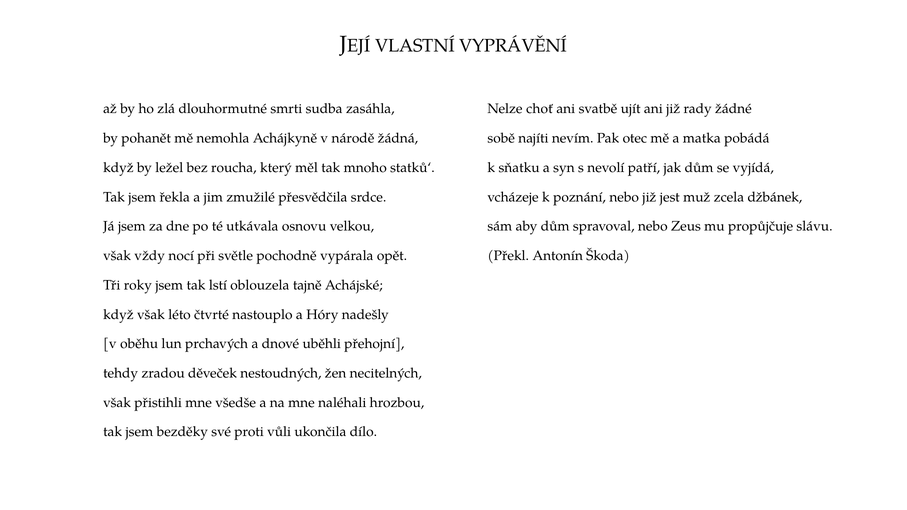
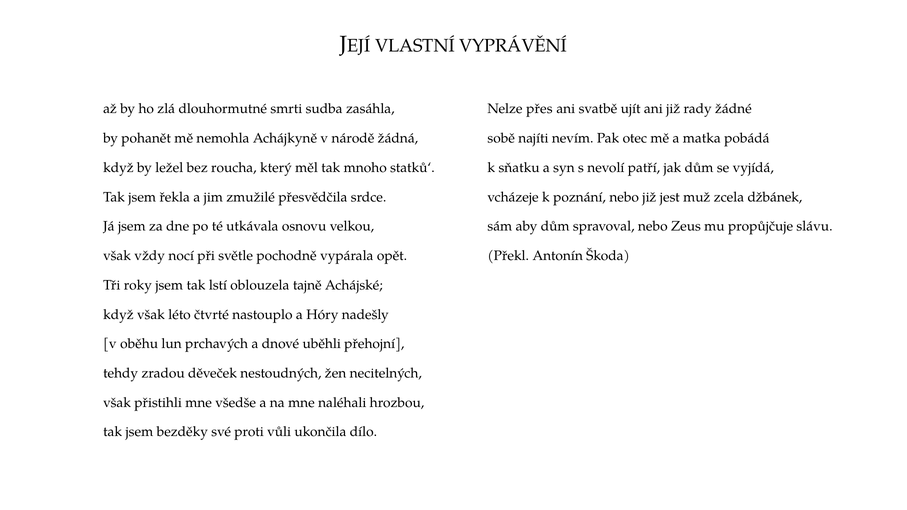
choť: choť -> přes
